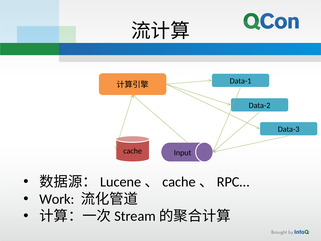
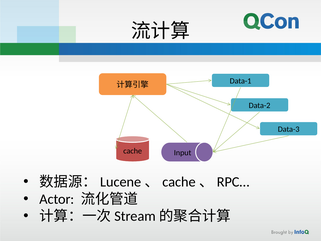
Work: Work -> Actor
